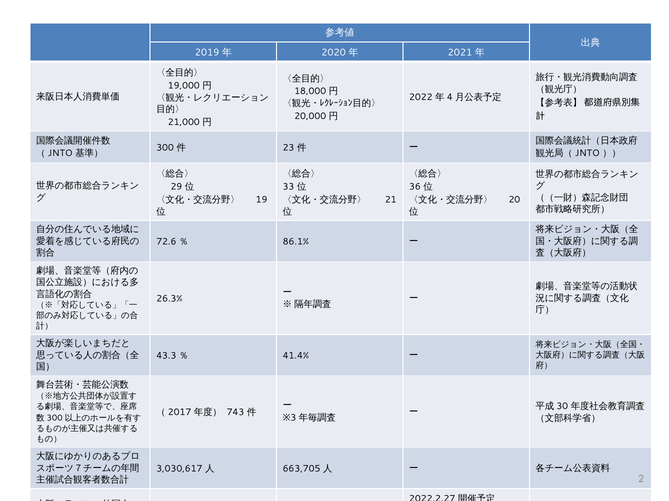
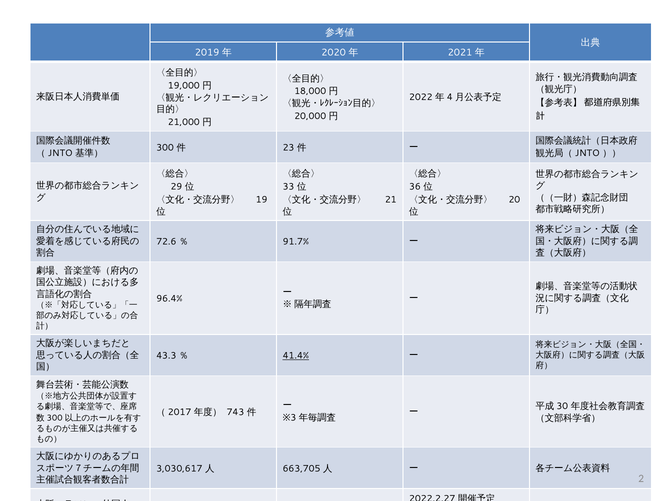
86.1%: 86.1% -> 91.7%
26.3%: 26.3% -> 96.4%
41.4% underline: none -> present
